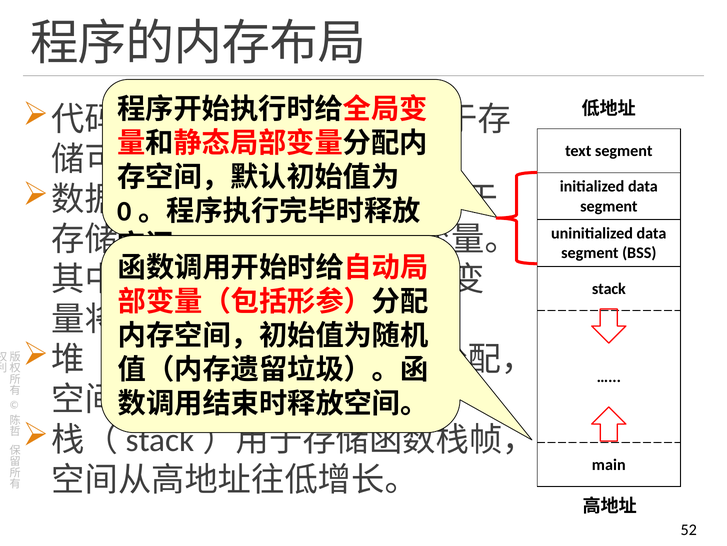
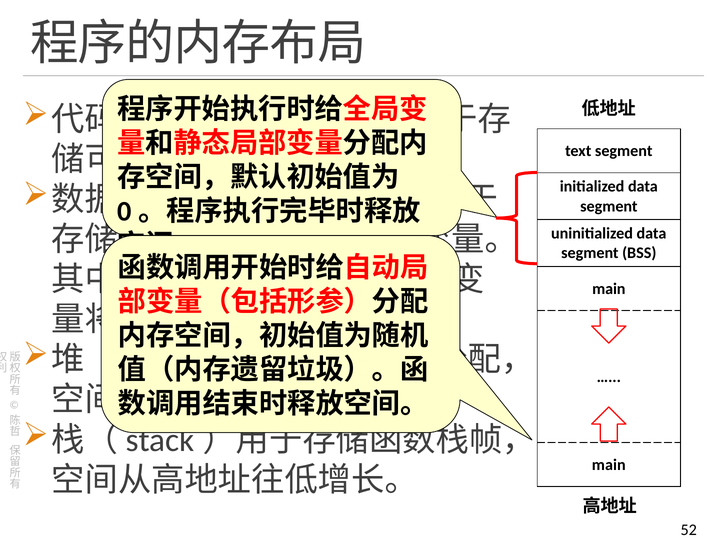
stack at (609, 288): stack -> main
